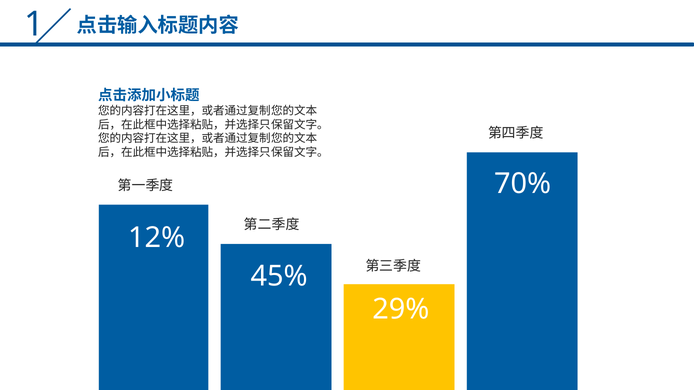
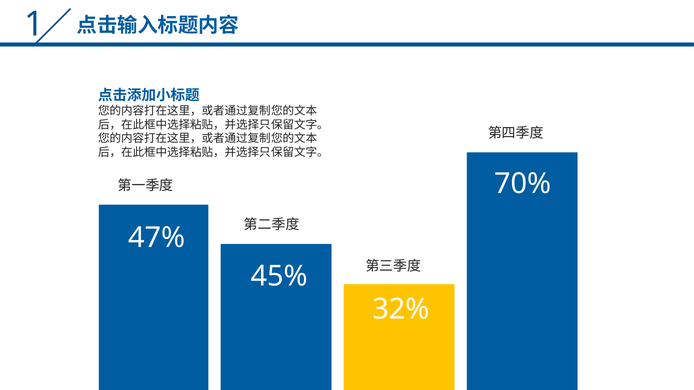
12%: 12% -> 47%
29%: 29% -> 32%
